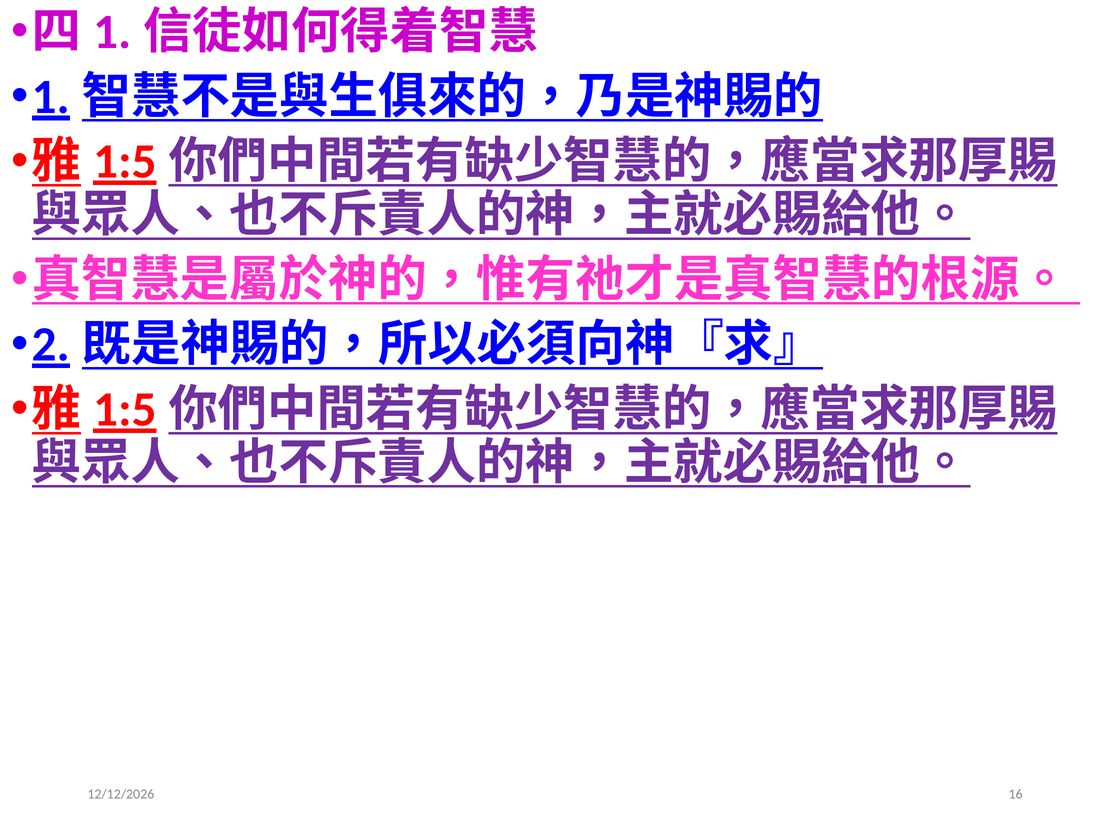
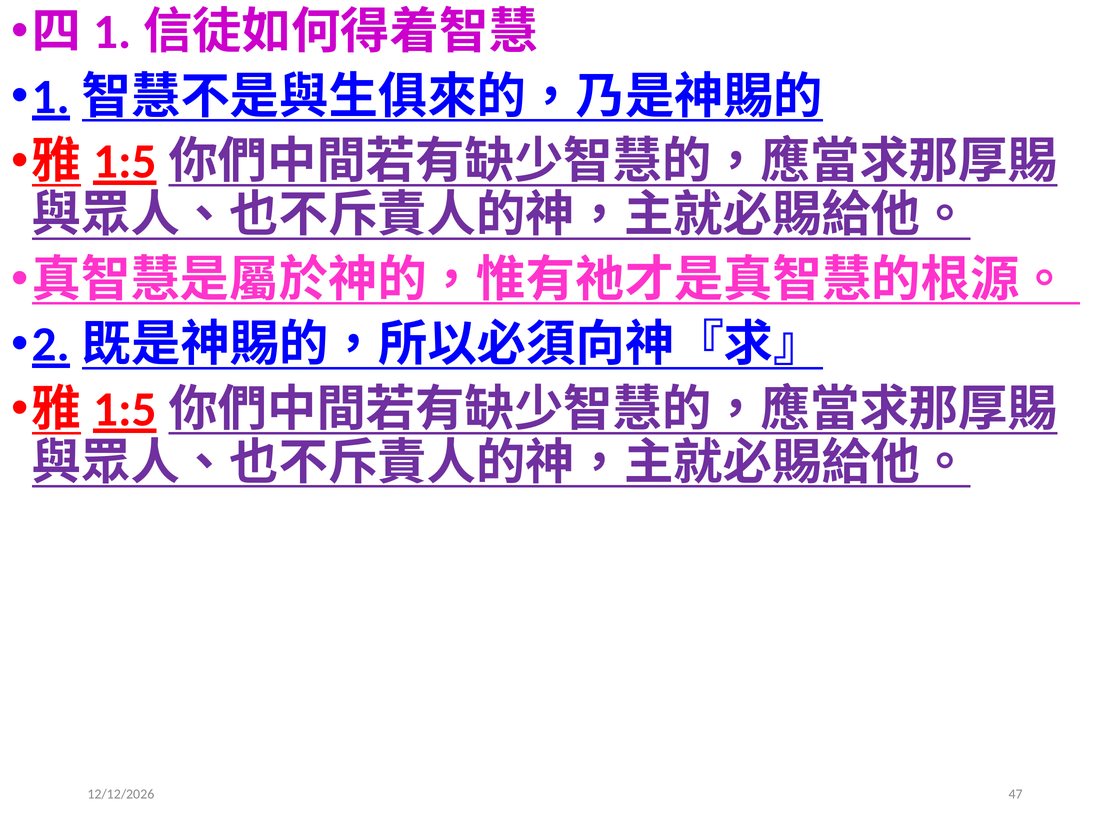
16: 16 -> 47
